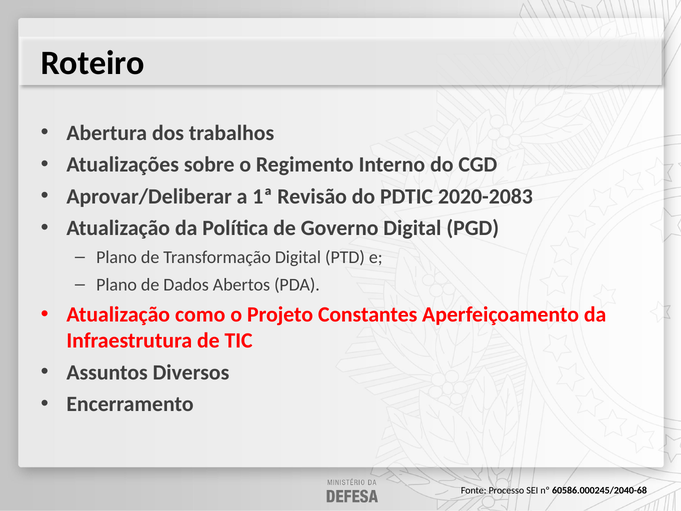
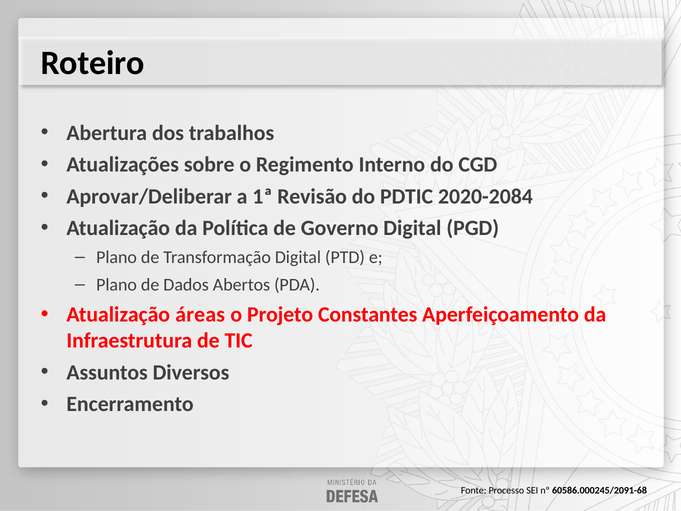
2020-2083: 2020-2083 -> 2020-2084
como: como -> áreas
60586.000245/2040-68: 60586.000245/2040-68 -> 60586.000245/2091-68
